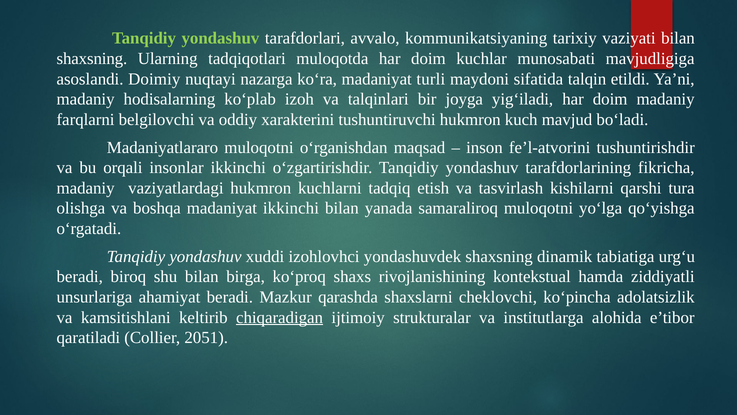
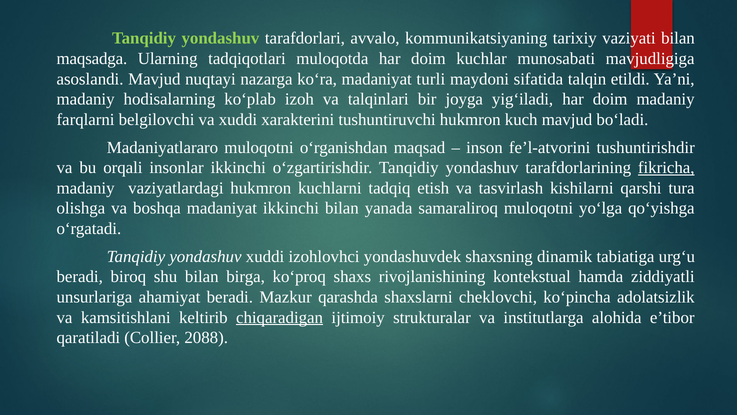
shaxsning at (92, 59): shaxsning -> maqsadga
asoslandi Doimiy: Doimiy -> Mavjud
va oddiy: oddiy -> xuddi
fikricha underline: none -> present
2051: 2051 -> 2088
